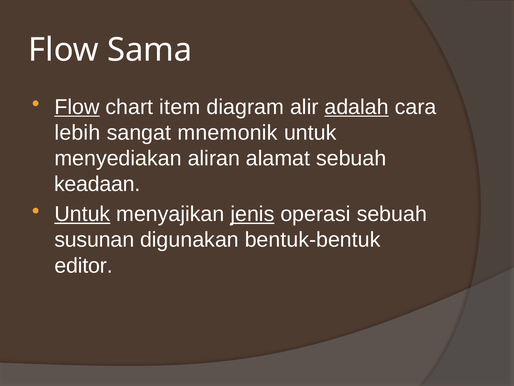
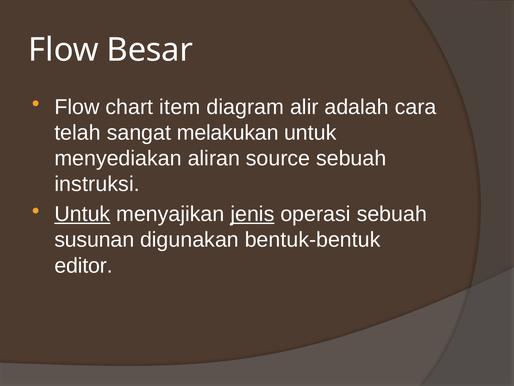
Sama: Sama -> Besar
Flow at (77, 107) underline: present -> none
adalah underline: present -> none
lebih: lebih -> telah
mnemonik: mnemonik -> melakukan
alamat: alamat -> source
keadaan: keadaan -> instruksi
